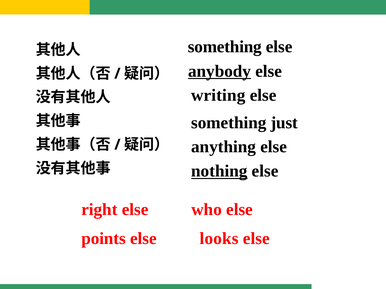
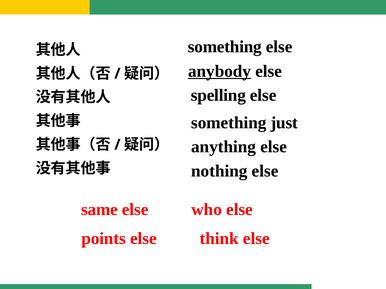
writing: writing -> spelling
nothing underline: present -> none
right: right -> same
looks: looks -> think
